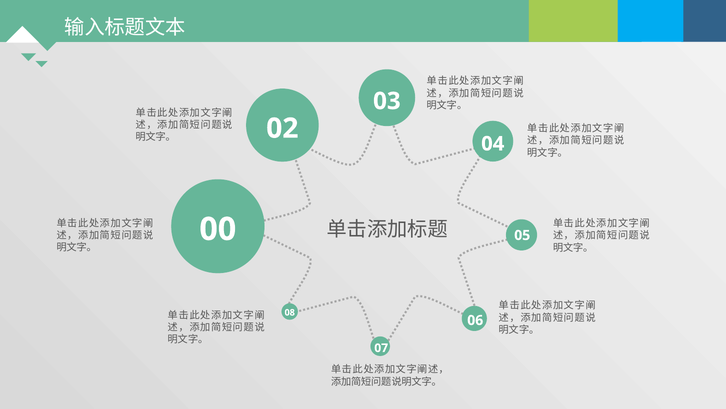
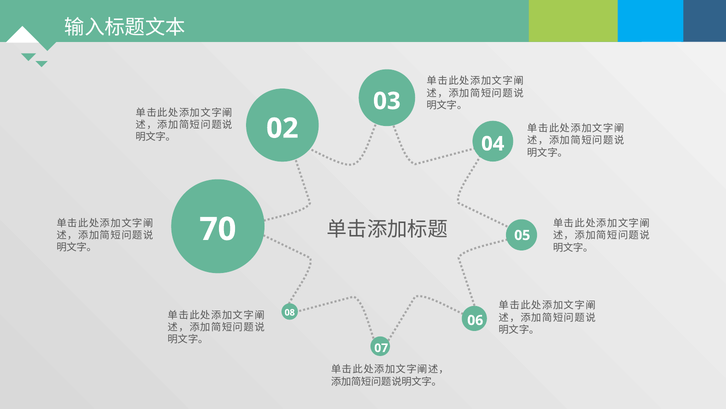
00: 00 -> 70
